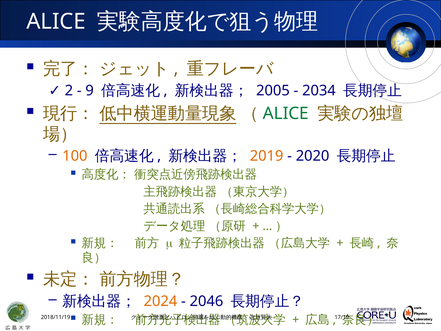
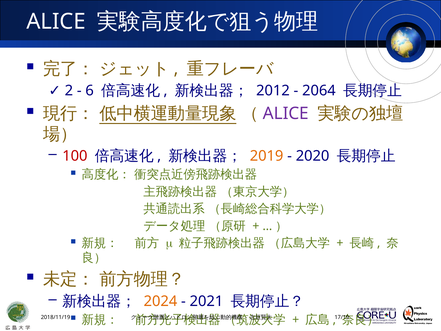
9: 9 -> 6
2005: 2005 -> 2012
2034: 2034 -> 2064
ALICE at (286, 113) colour: green -> purple
100 colour: orange -> red
2046: 2046 -> 2021
